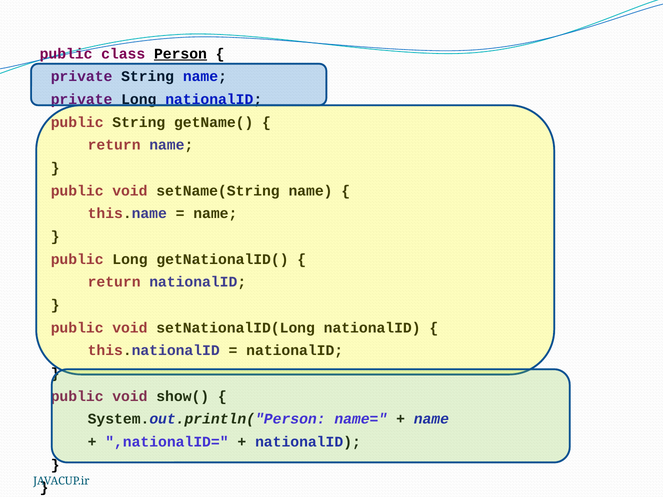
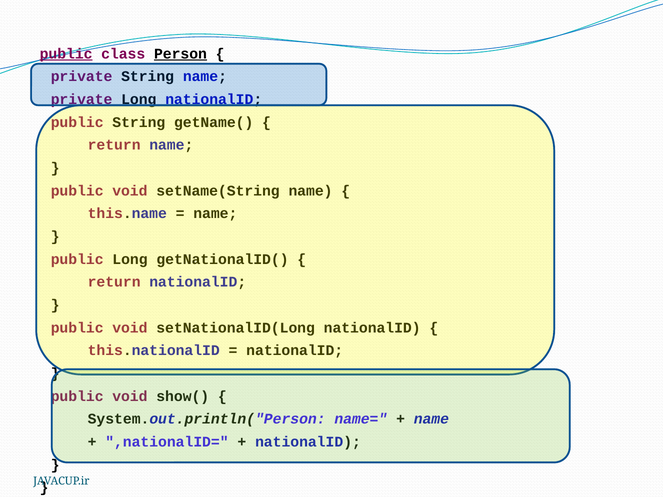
public at (66, 54) underline: none -> present
